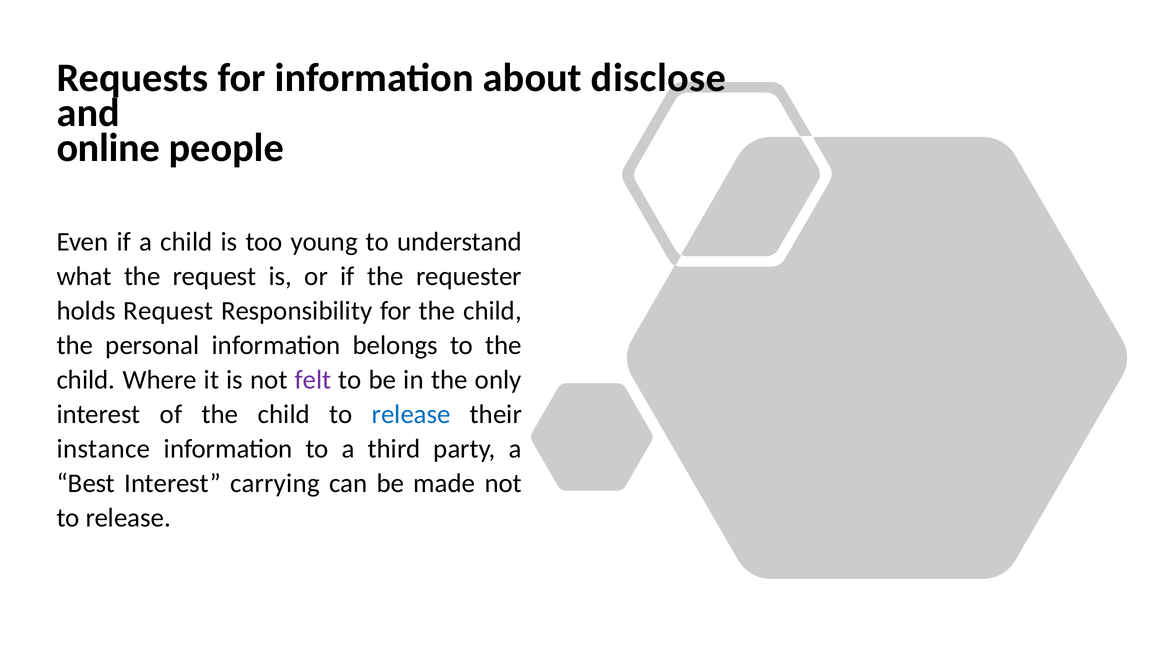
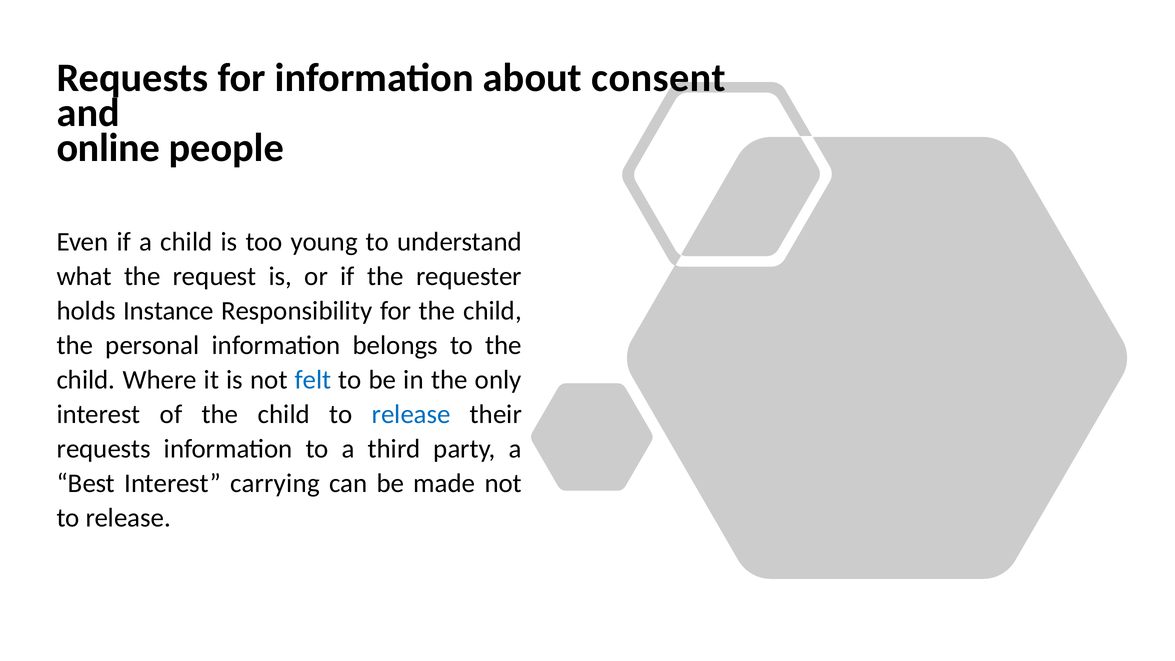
disclose: disclose -> consent
holds Request: Request -> Instance
felt colour: purple -> blue
instance at (104, 449): instance -> requests
